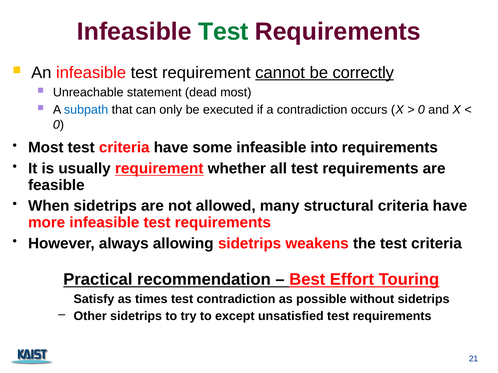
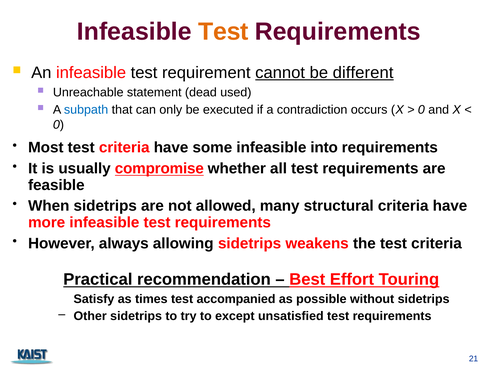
Test at (223, 32) colour: green -> orange
correctly: correctly -> different
dead most: most -> used
usually requirement: requirement -> compromise
test contradiction: contradiction -> accompanied
